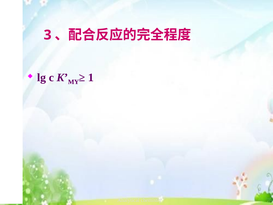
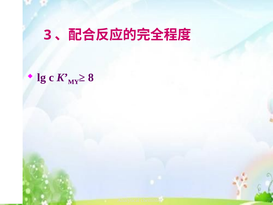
1: 1 -> 8
